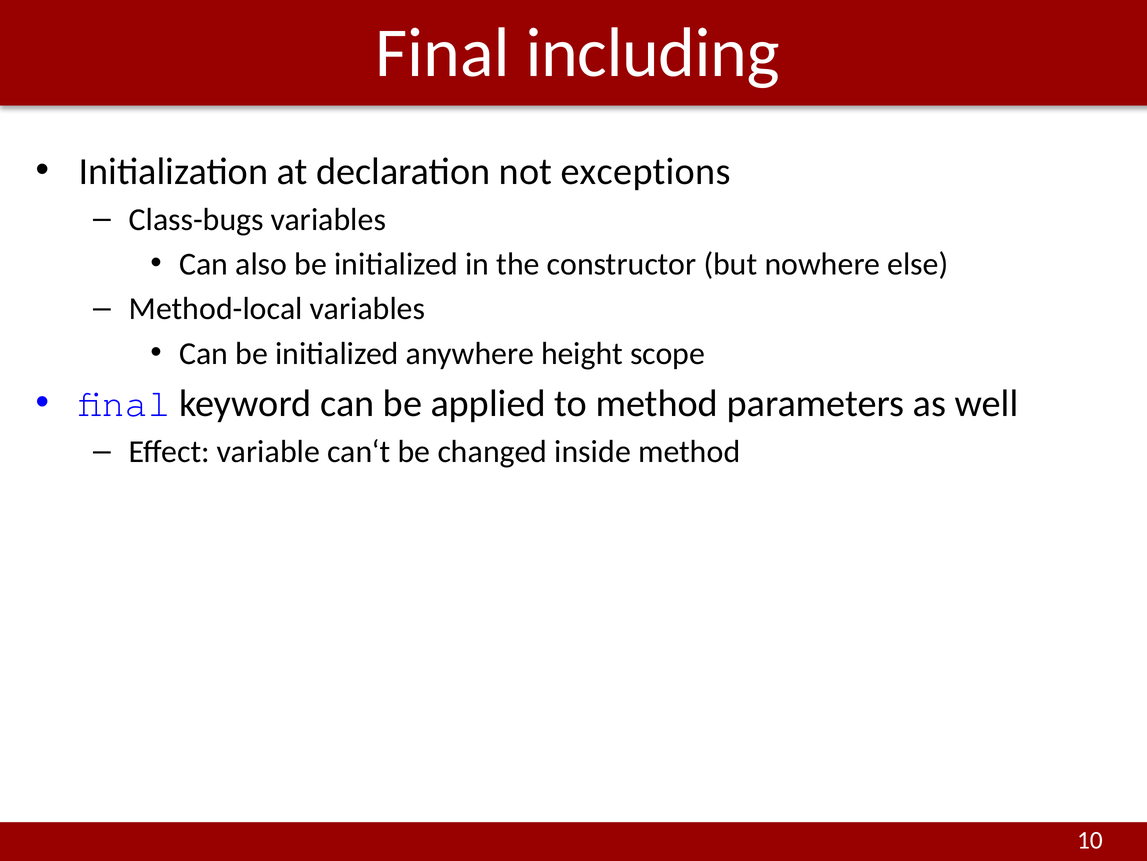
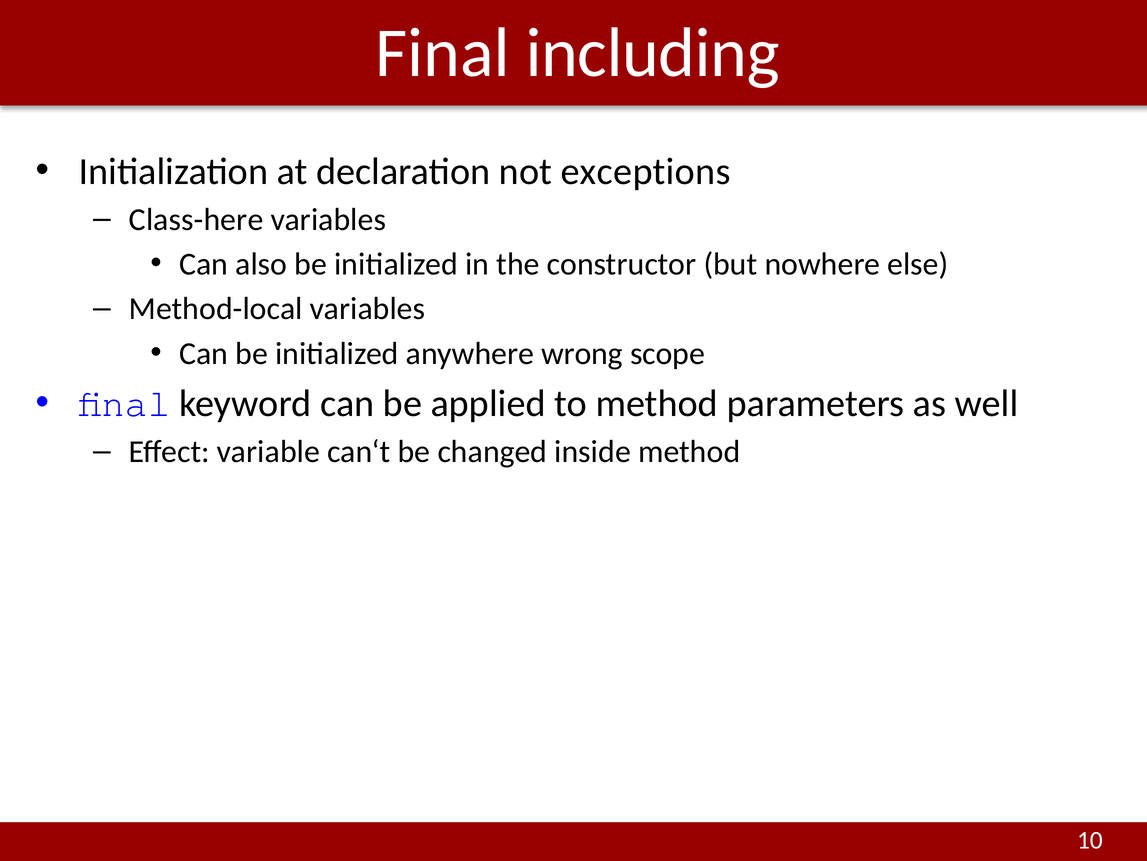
Class-bugs: Class-bugs -> Class-here
height: height -> wrong
